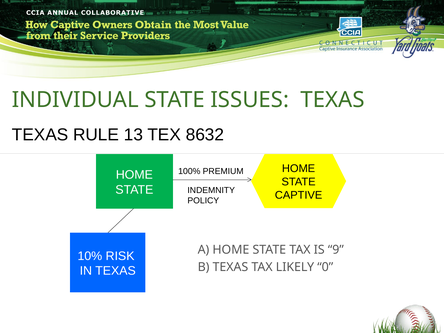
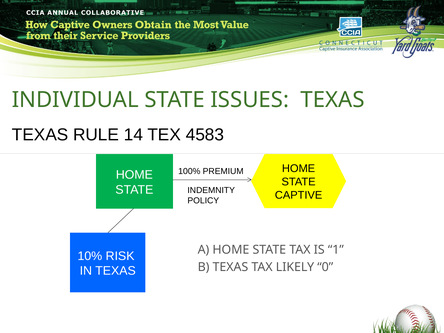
13: 13 -> 14
8632: 8632 -> 4583
9: 9 -> 1
